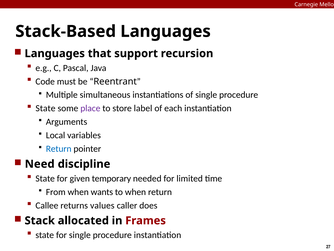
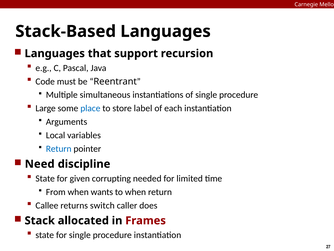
State at (45, 108): State -> Large
place colour: purple -> blue
temporary: temporary -> corrupting
values: values -> switch
